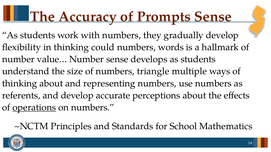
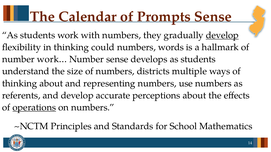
Accuracy: Accuracy -> Calendar
develop at (222, 35) underline: none -> present
value…: value… -> work…
triangle: triangle -> districts
